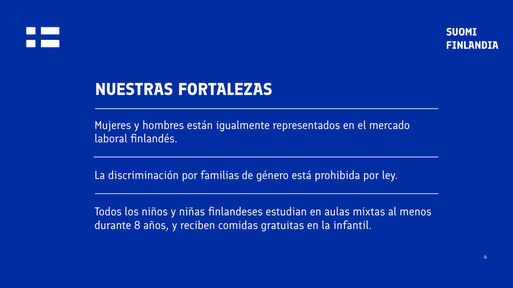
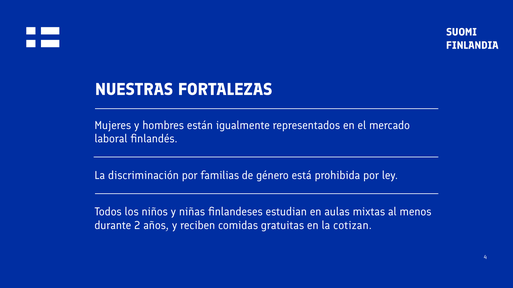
8: 8 -> 2
infantil: infantil -> cotizan
